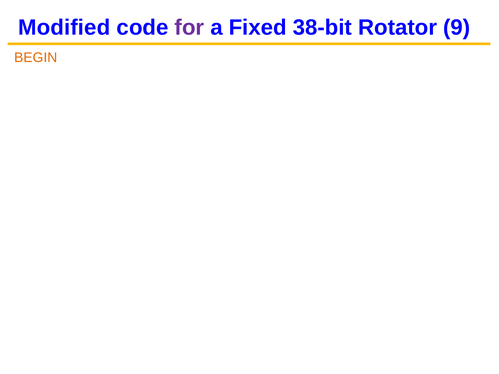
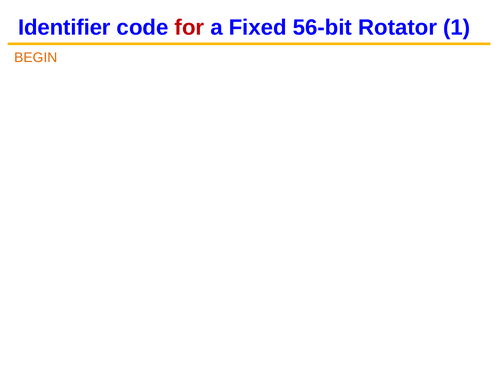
Modified: Modified -> Identifier
for colour: purple -> red
38-bit: 38-bit -> 56-bit
9: 9 -> 1
